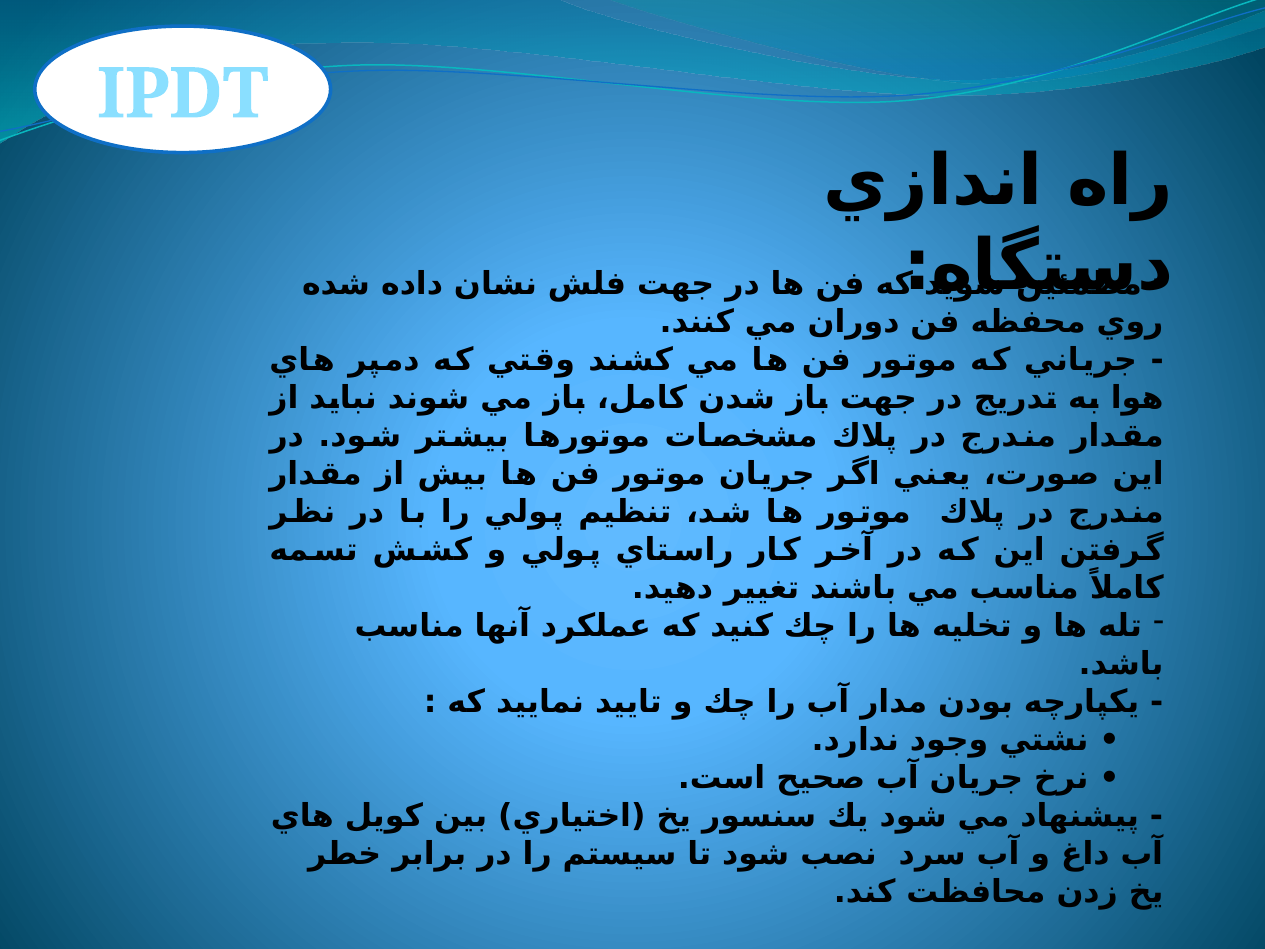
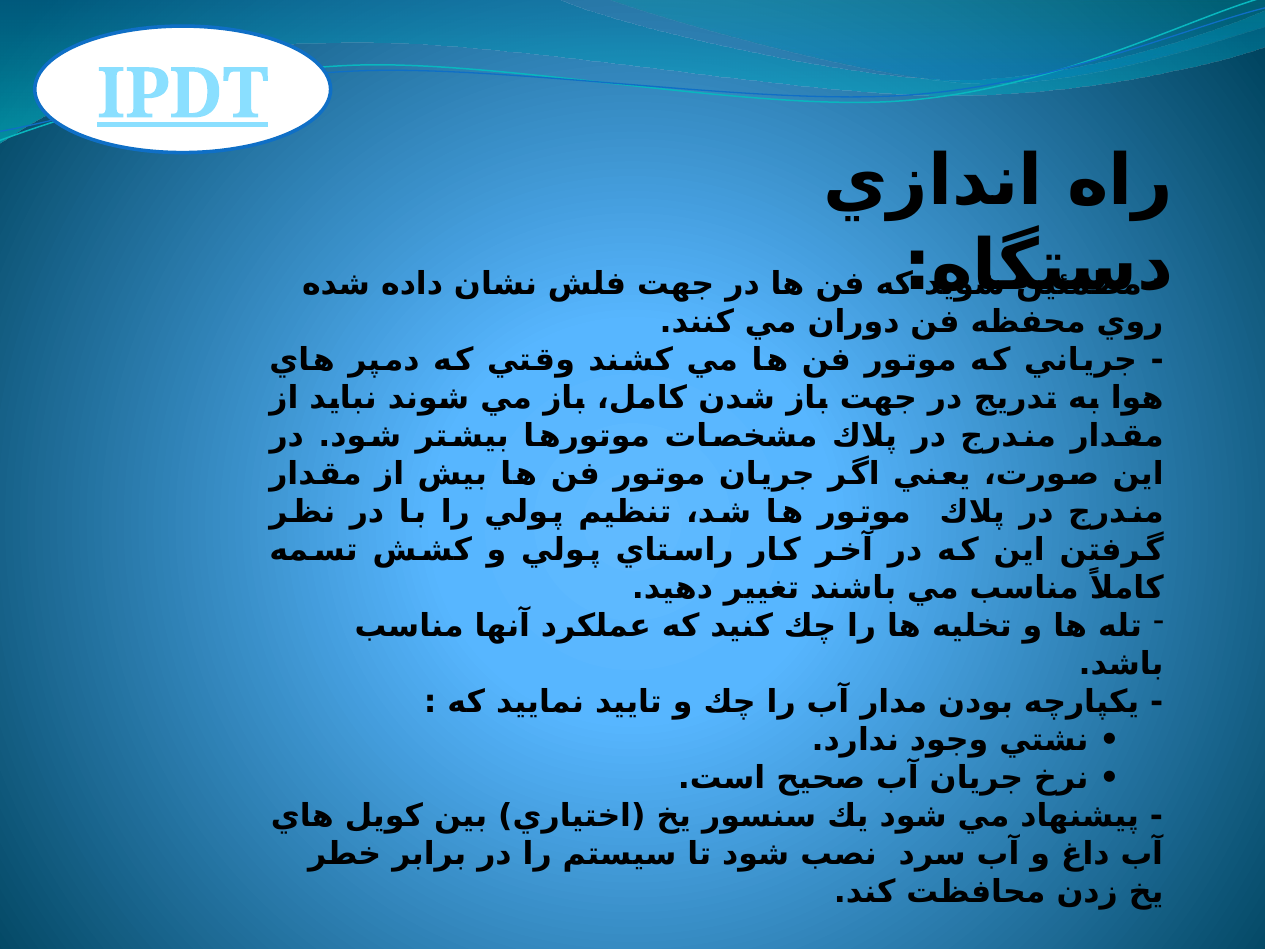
IPDT underline: none -> present
